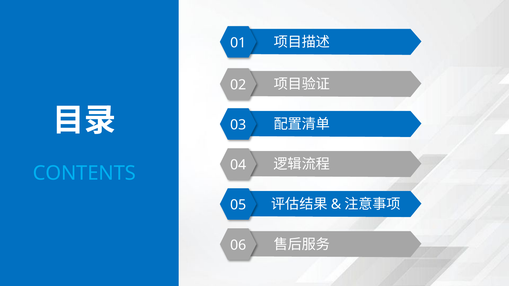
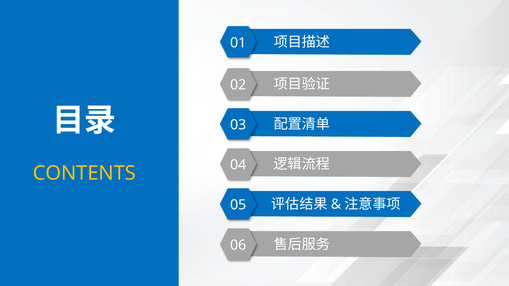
CONTENTS colour: light blue -> yellow
